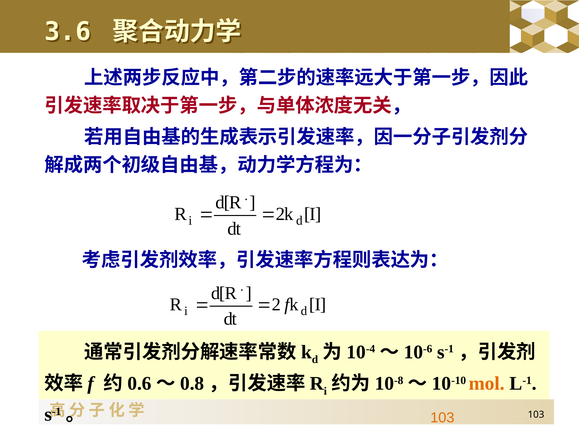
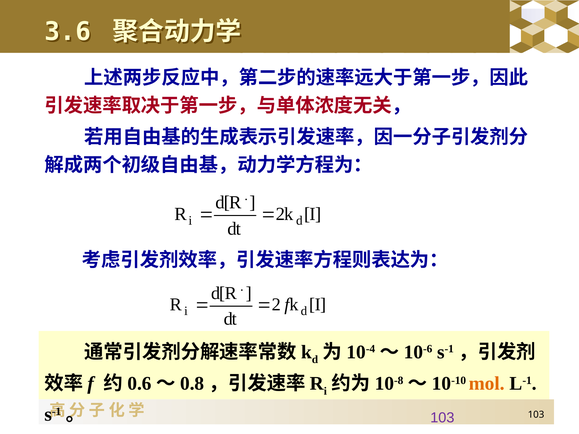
103 at (442, 418) colour: orange -> purple
